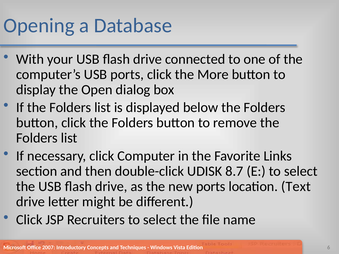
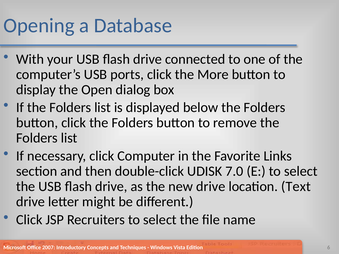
8.7: 8.7 -> 7.0
new ports: ports -> drive
